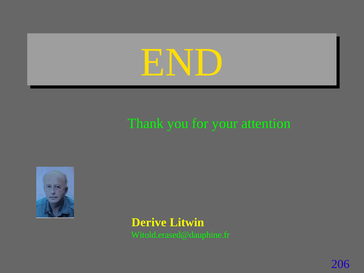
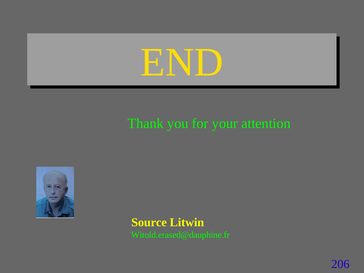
Derive: Derive -> Source
